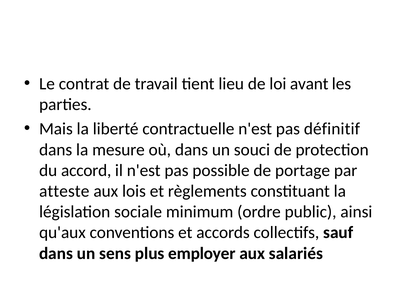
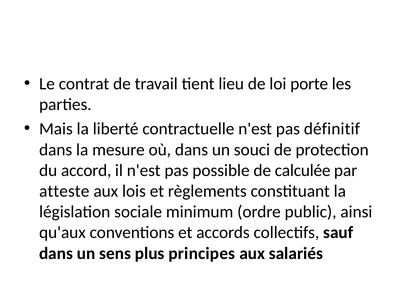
avant: avant -> porte
portage: portage -> calculée
employer: employer -> principes
